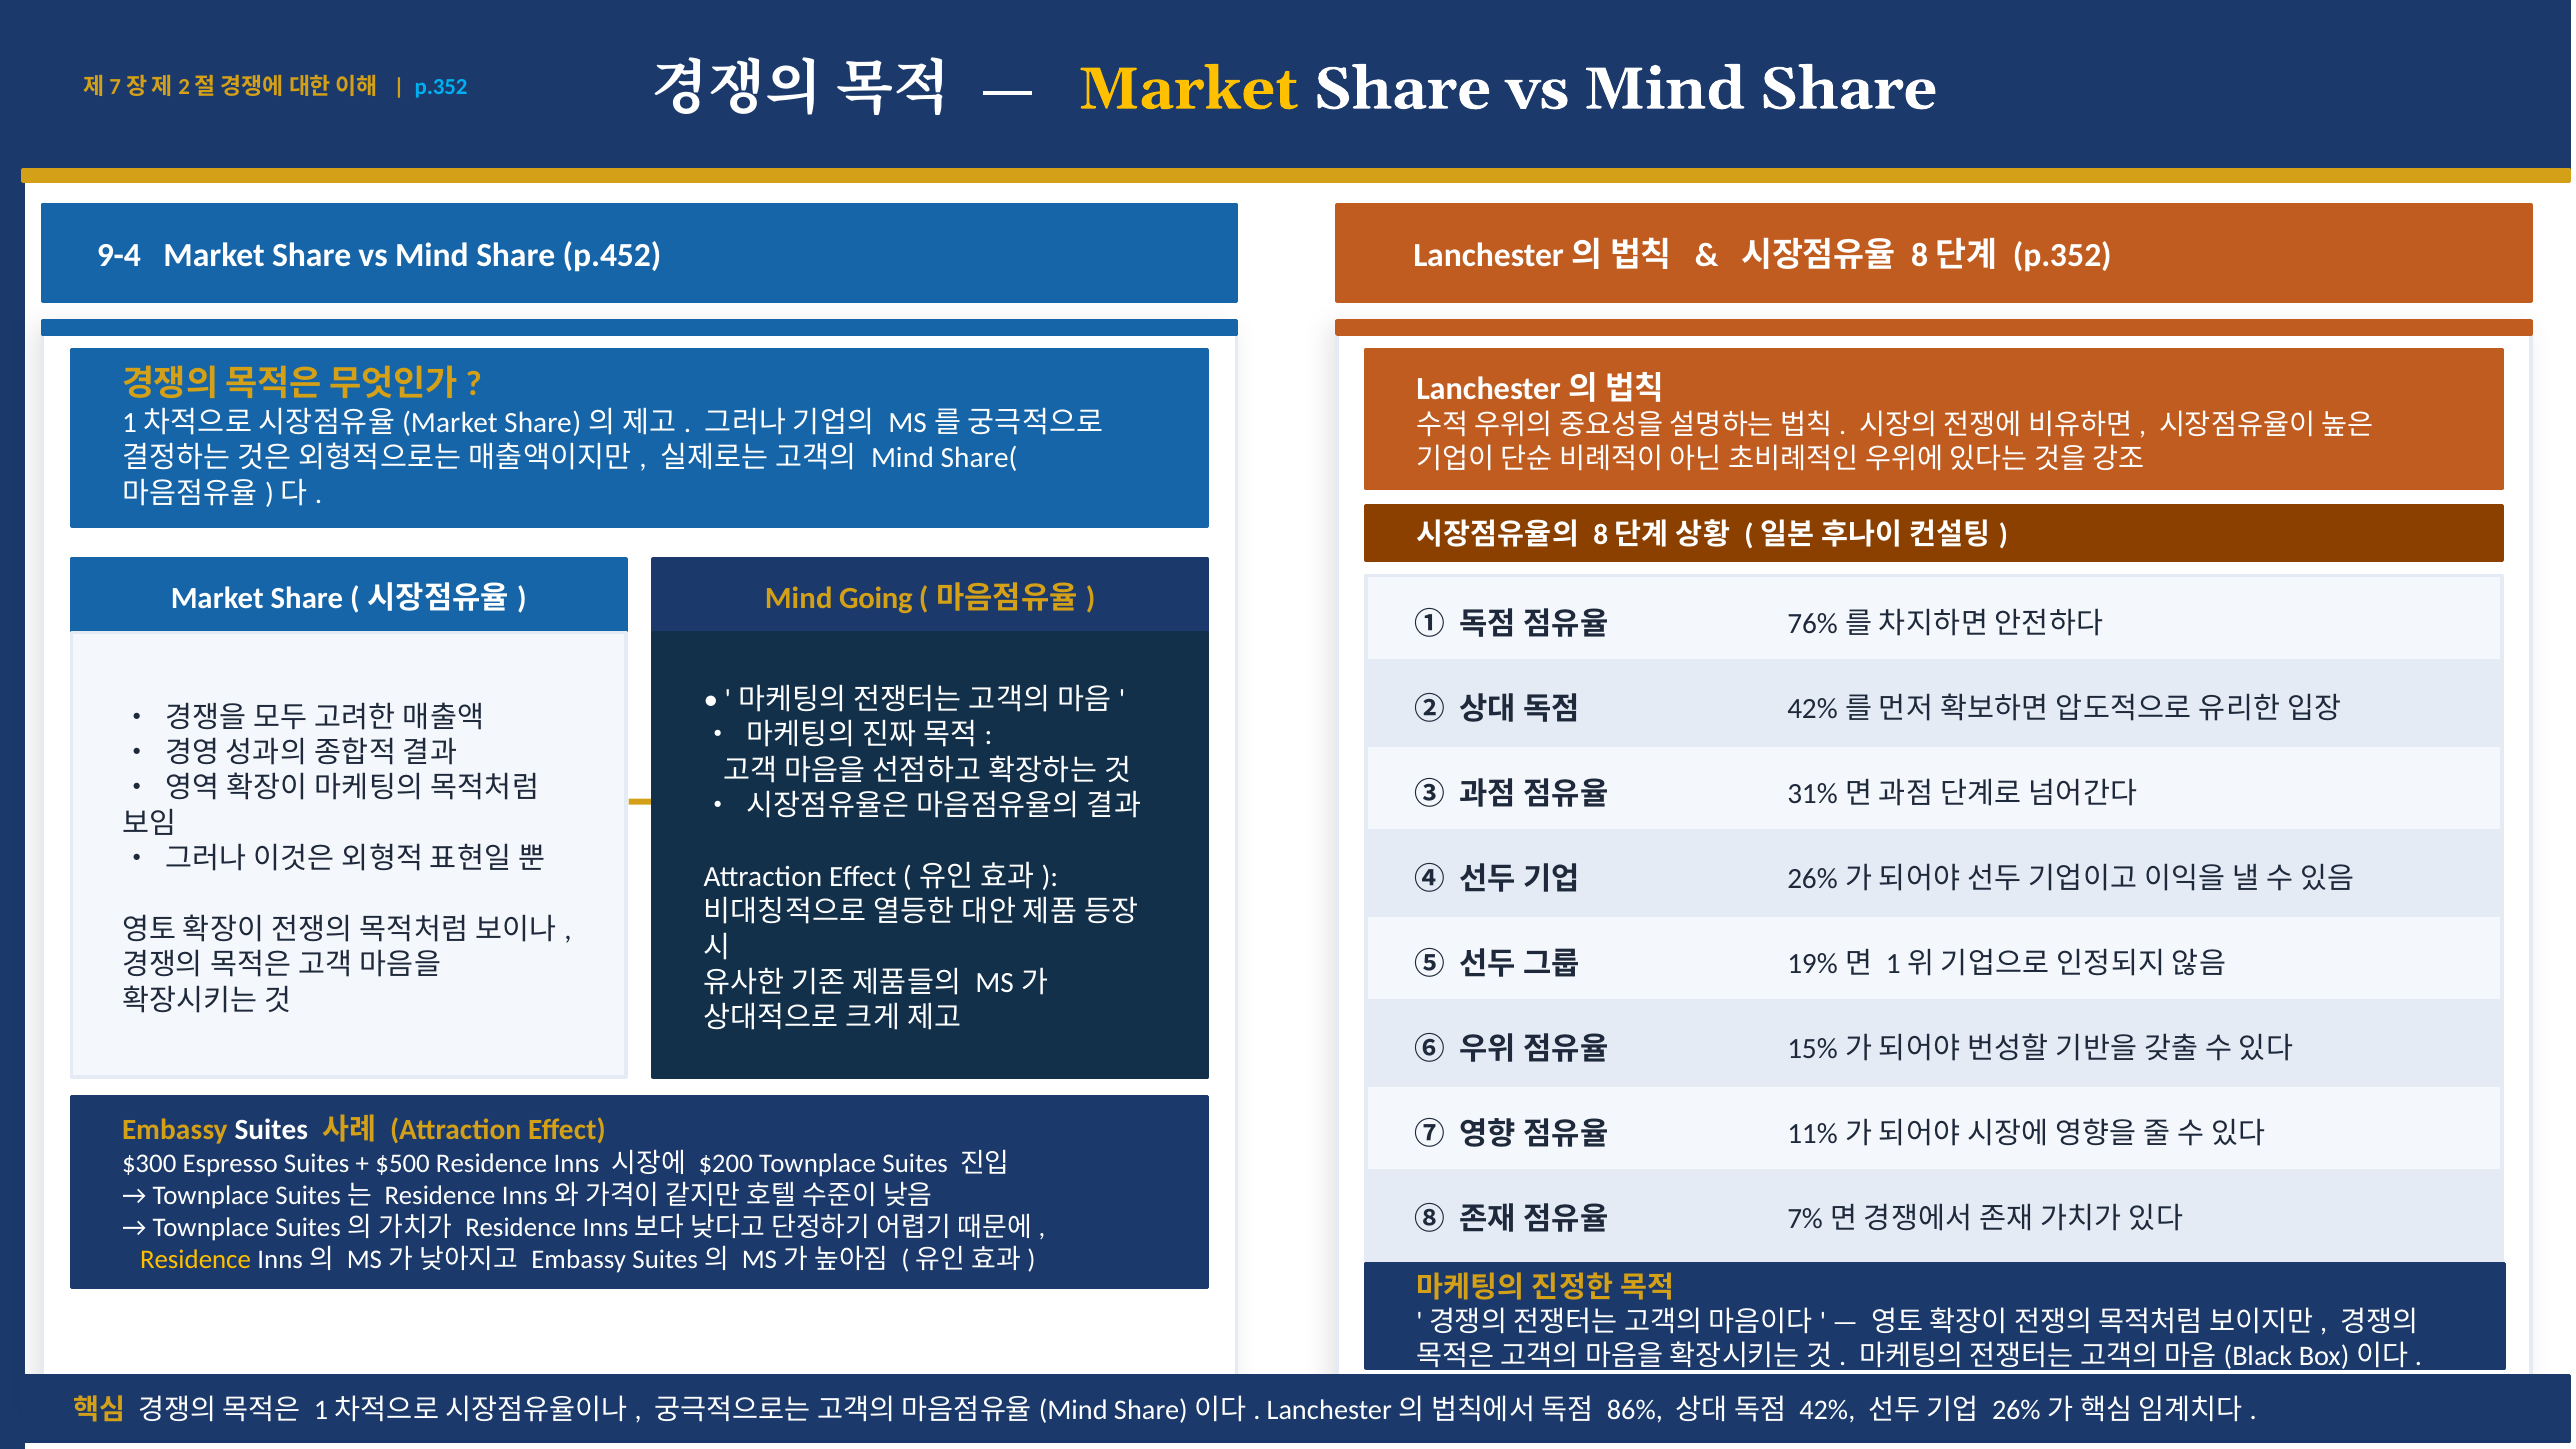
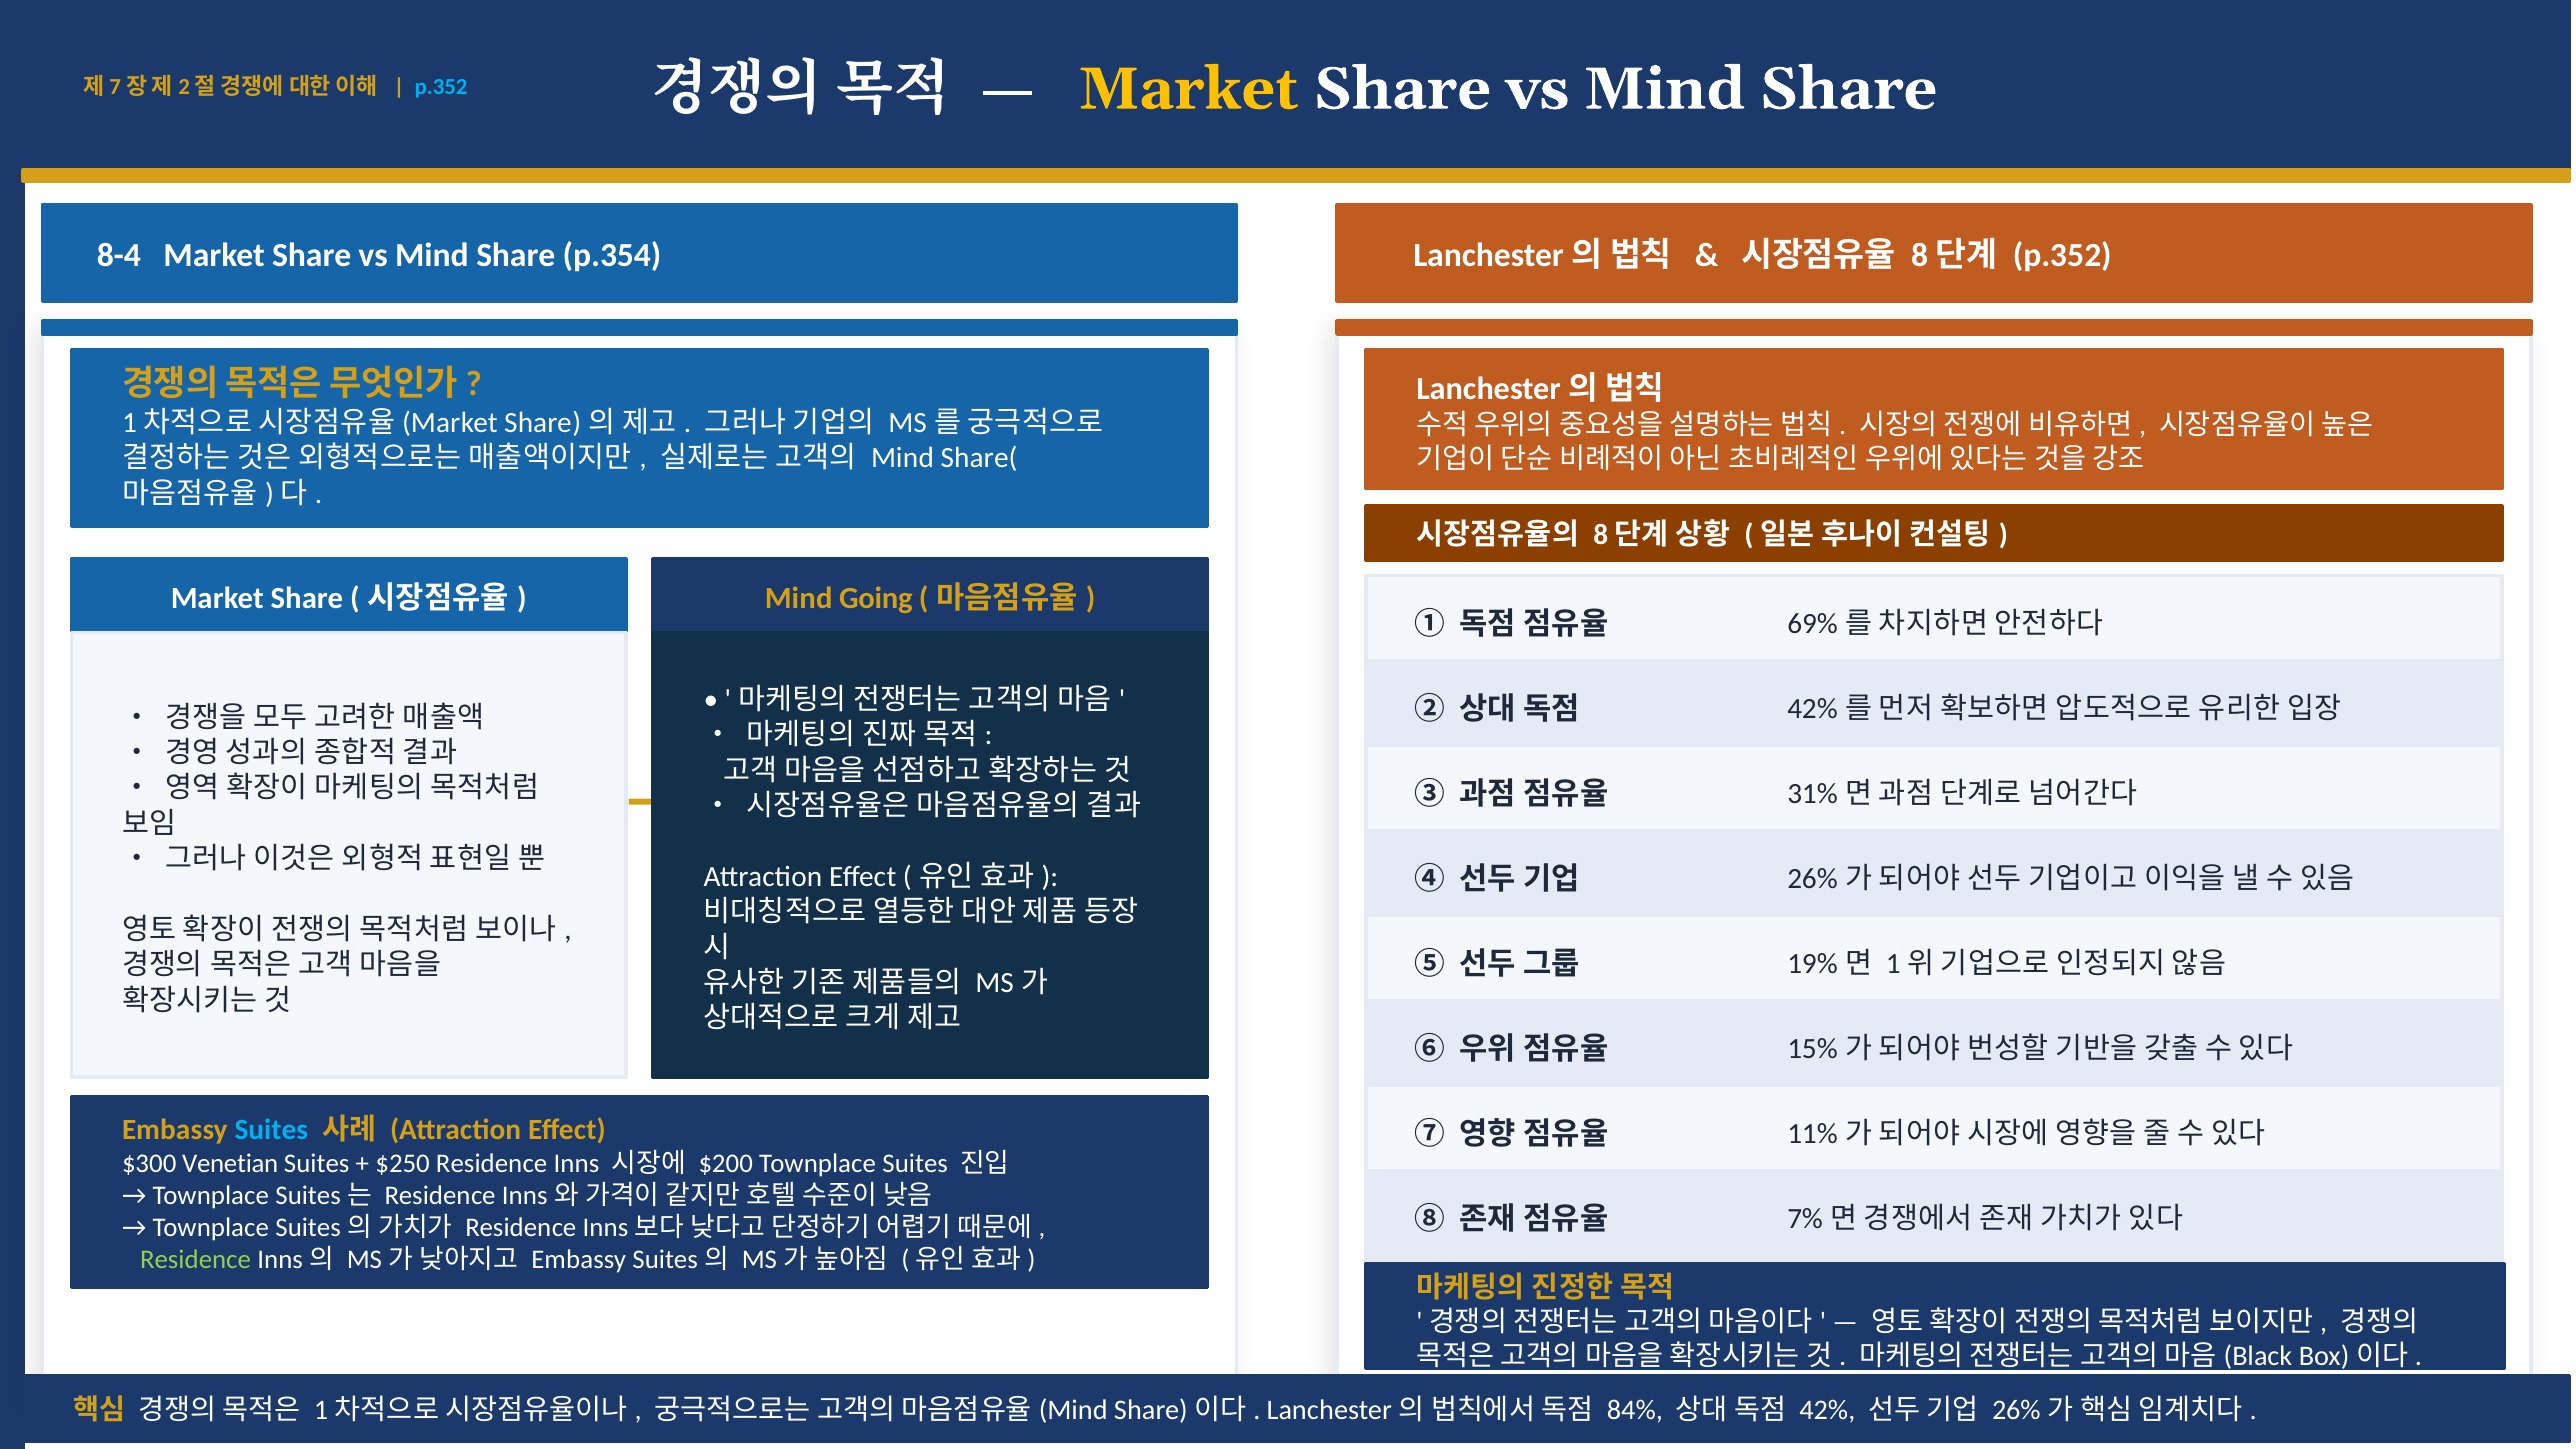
9-4: 9-4 -> 8-4
p.452: p.452 -> p.354
76%: 76% -> 69%
Suites at (271, 1130) colour: white -> light blue
Espresso: Espresso -> Venetian
$500: $500 -> $250
Residence at (195, 1260) colour: yellow -> light green
86%: 86% -> 84%
